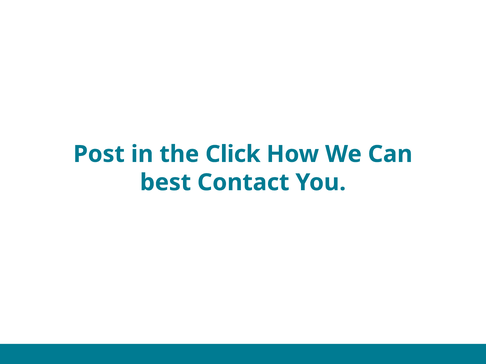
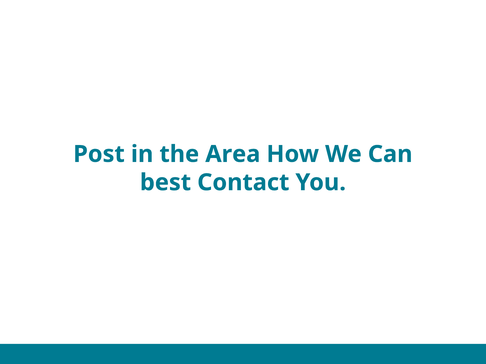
Click: Click -> Area
